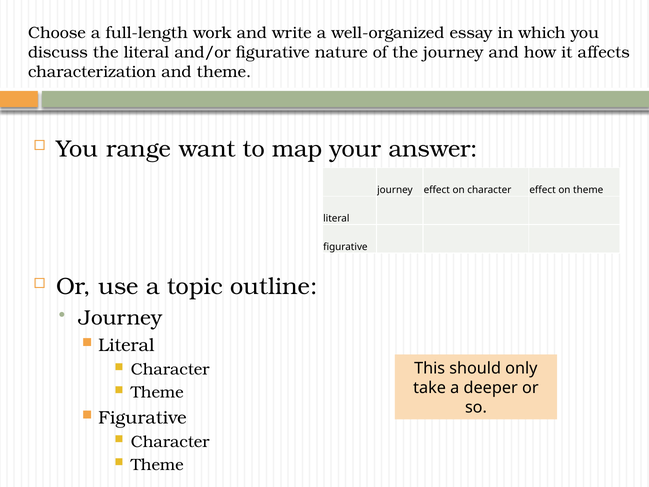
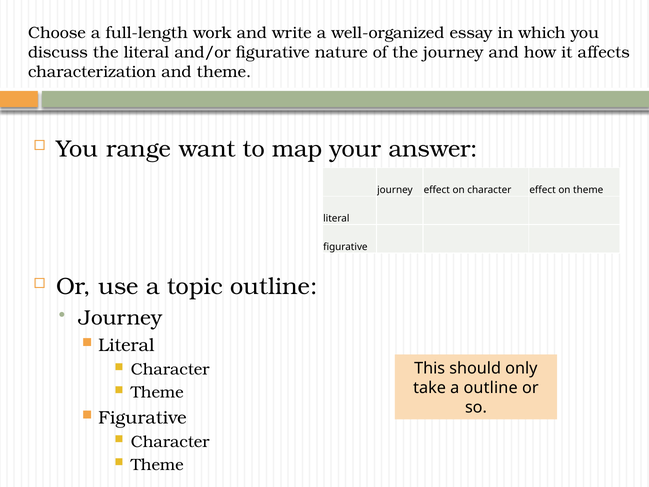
a deeper: deeper -> outline
